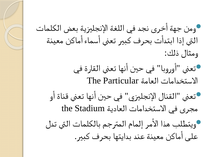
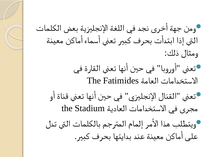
Particular: Particular -> Fatimides
